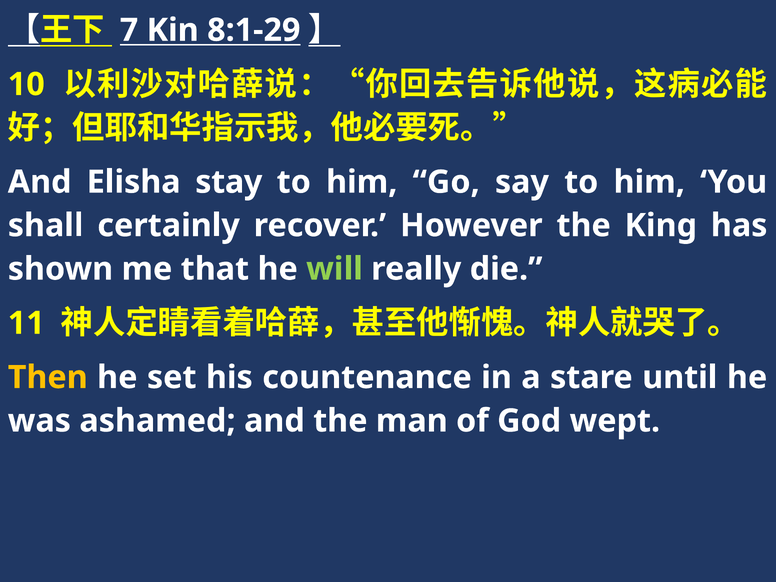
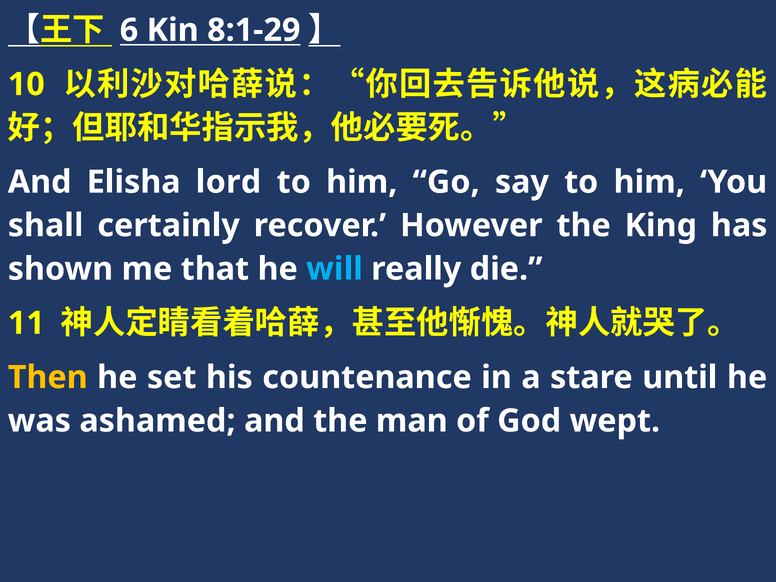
7: 7 -> 6
stay: stay -> lord
will colour: light green -> light blue
